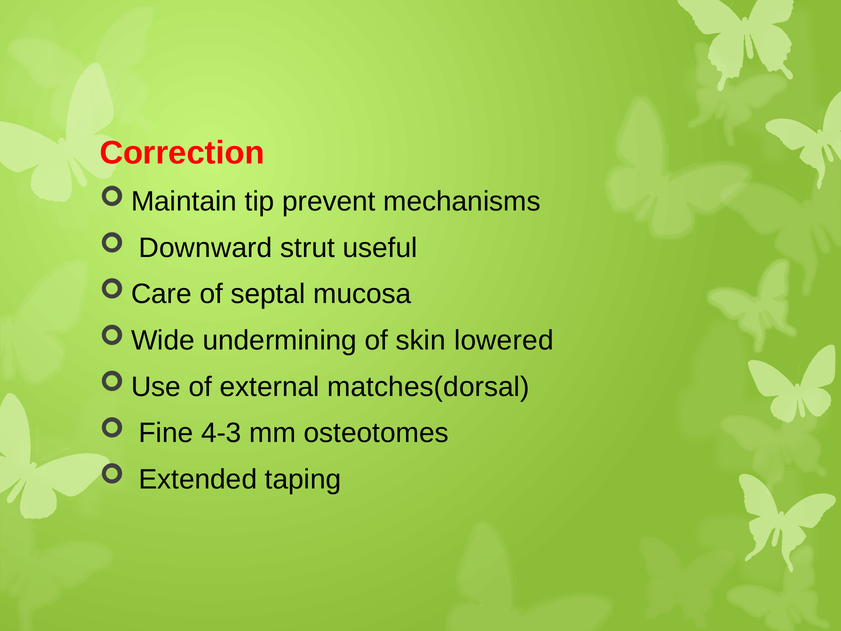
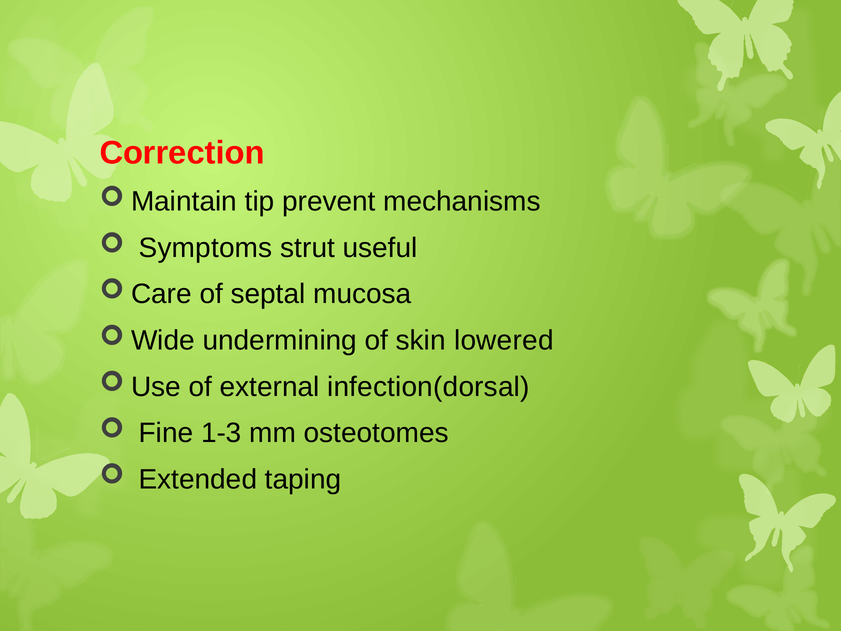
Downward: Downward -> Symptoms
matches(dorsal: matches(dorsal -> infection(dorsal
4-3: 4-3 -> 1-3
